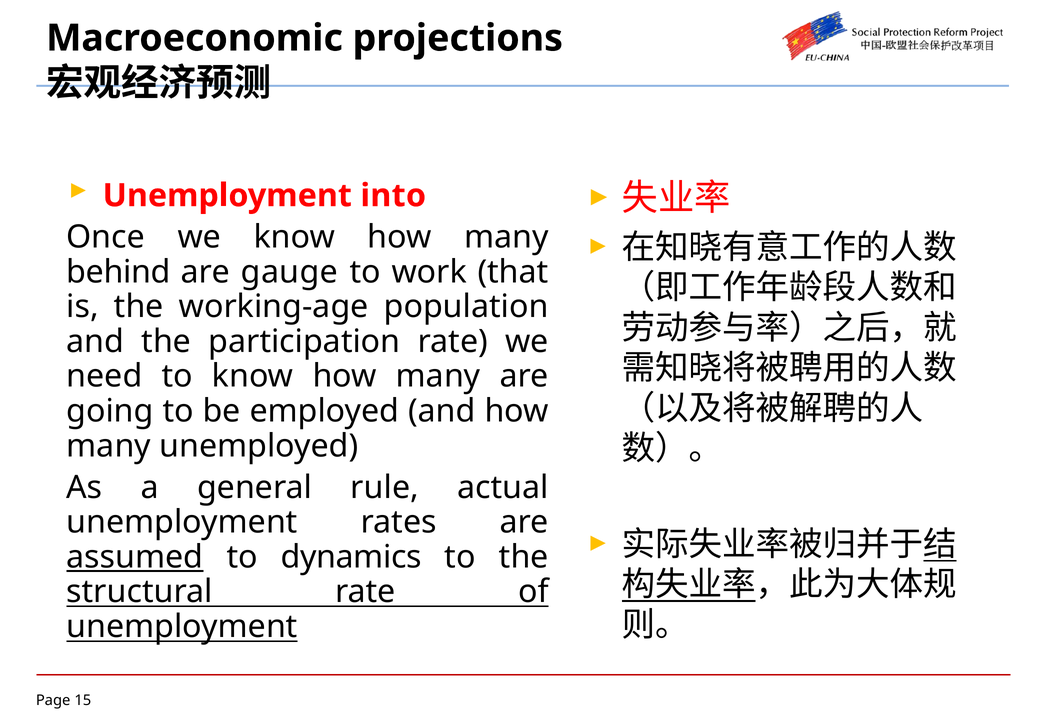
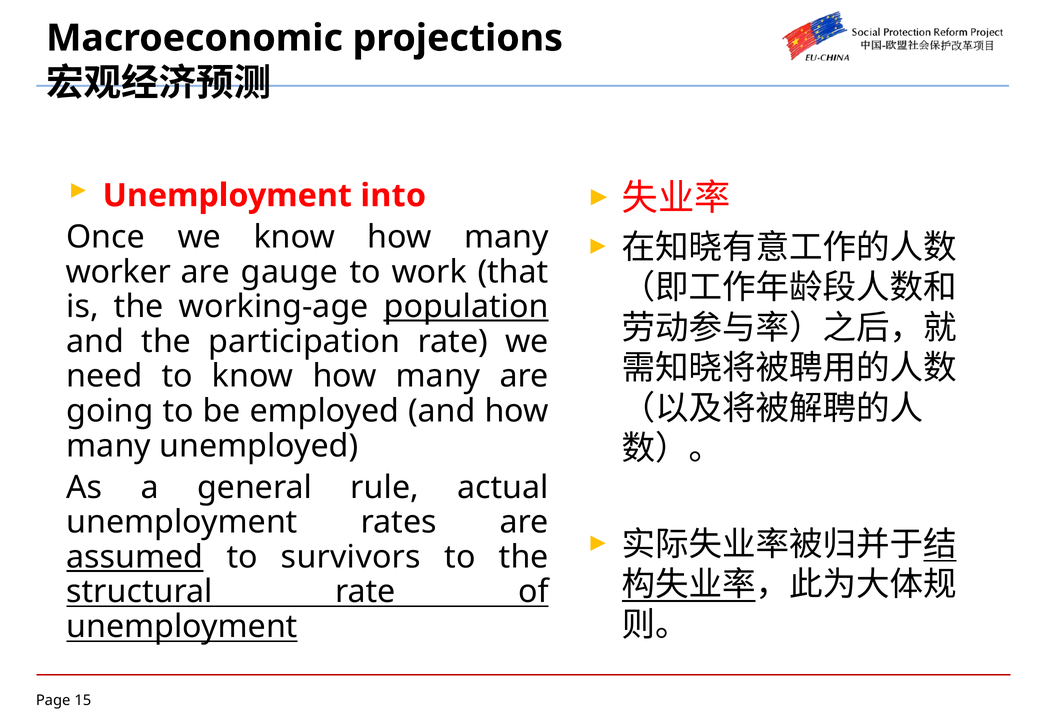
behind: behind -> worker
population underline: none -> present
dynamics: dynamics -> survivors
